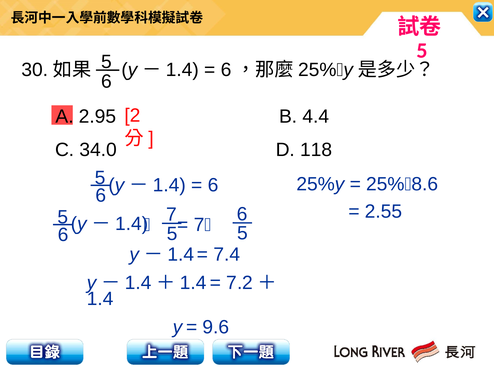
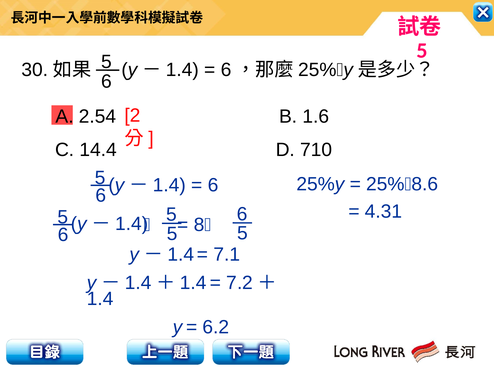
2.95: 2.95 -> 2.54
4.4: 4.4 -> 1.6
34.0: 34.0 -> 14.4
118: 118 -> 710
2.55: 2.55 -> 4.31
7 at (172, 215): 7 -> 5
7 at (199, 225): 7 -> 8
7.4: 7.4 -> 7.1
9.6: 9.6 -> 6.2
